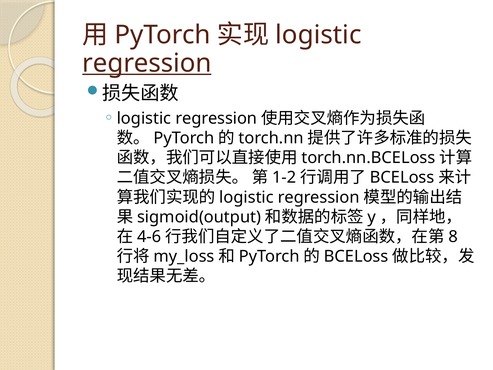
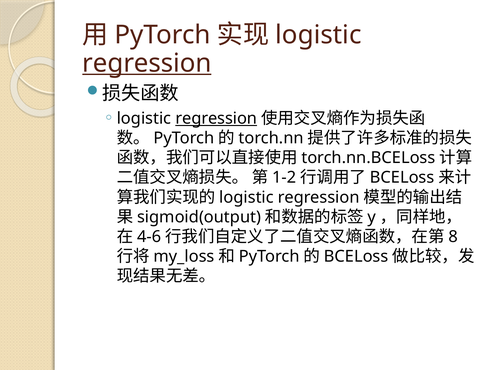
regression at (216, 118) underline: none -> present
